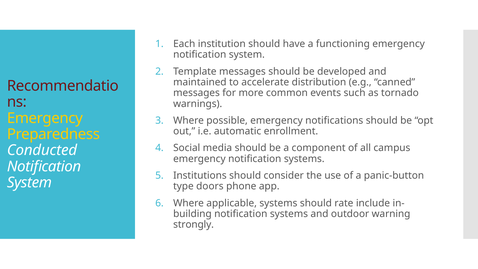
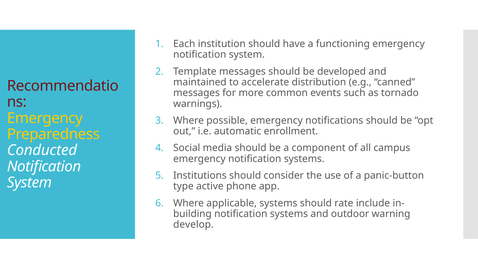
doors: doors -> active
strongly: strongly -> develop
